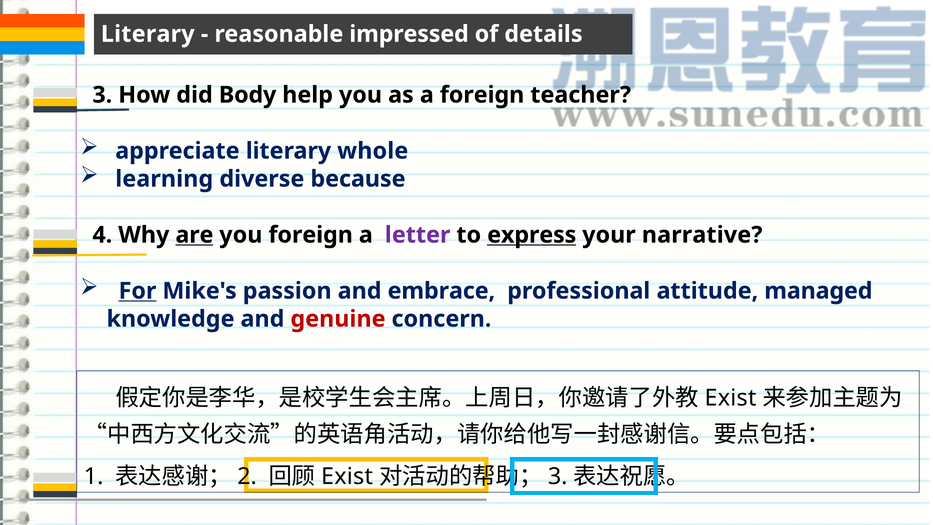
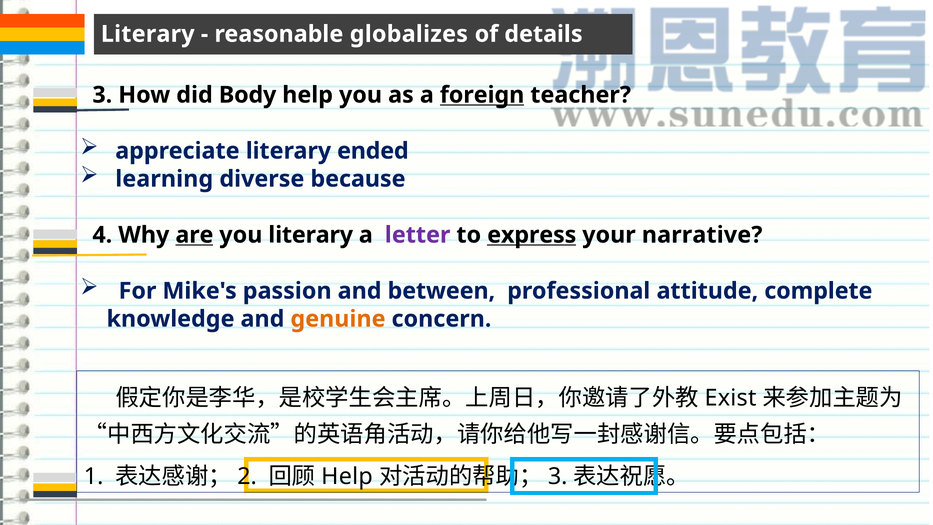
impressed: impressed -> globalizes
foreign at (482, 95) underline: none -> present
whole: whole -> ended
you foreign: foreign -> literary
For underline: present -> none
embrace: embrace -> between
managed: managed -> complete
genuine colour: red -> orange
Exist at (347, 476): Exist -> Help
